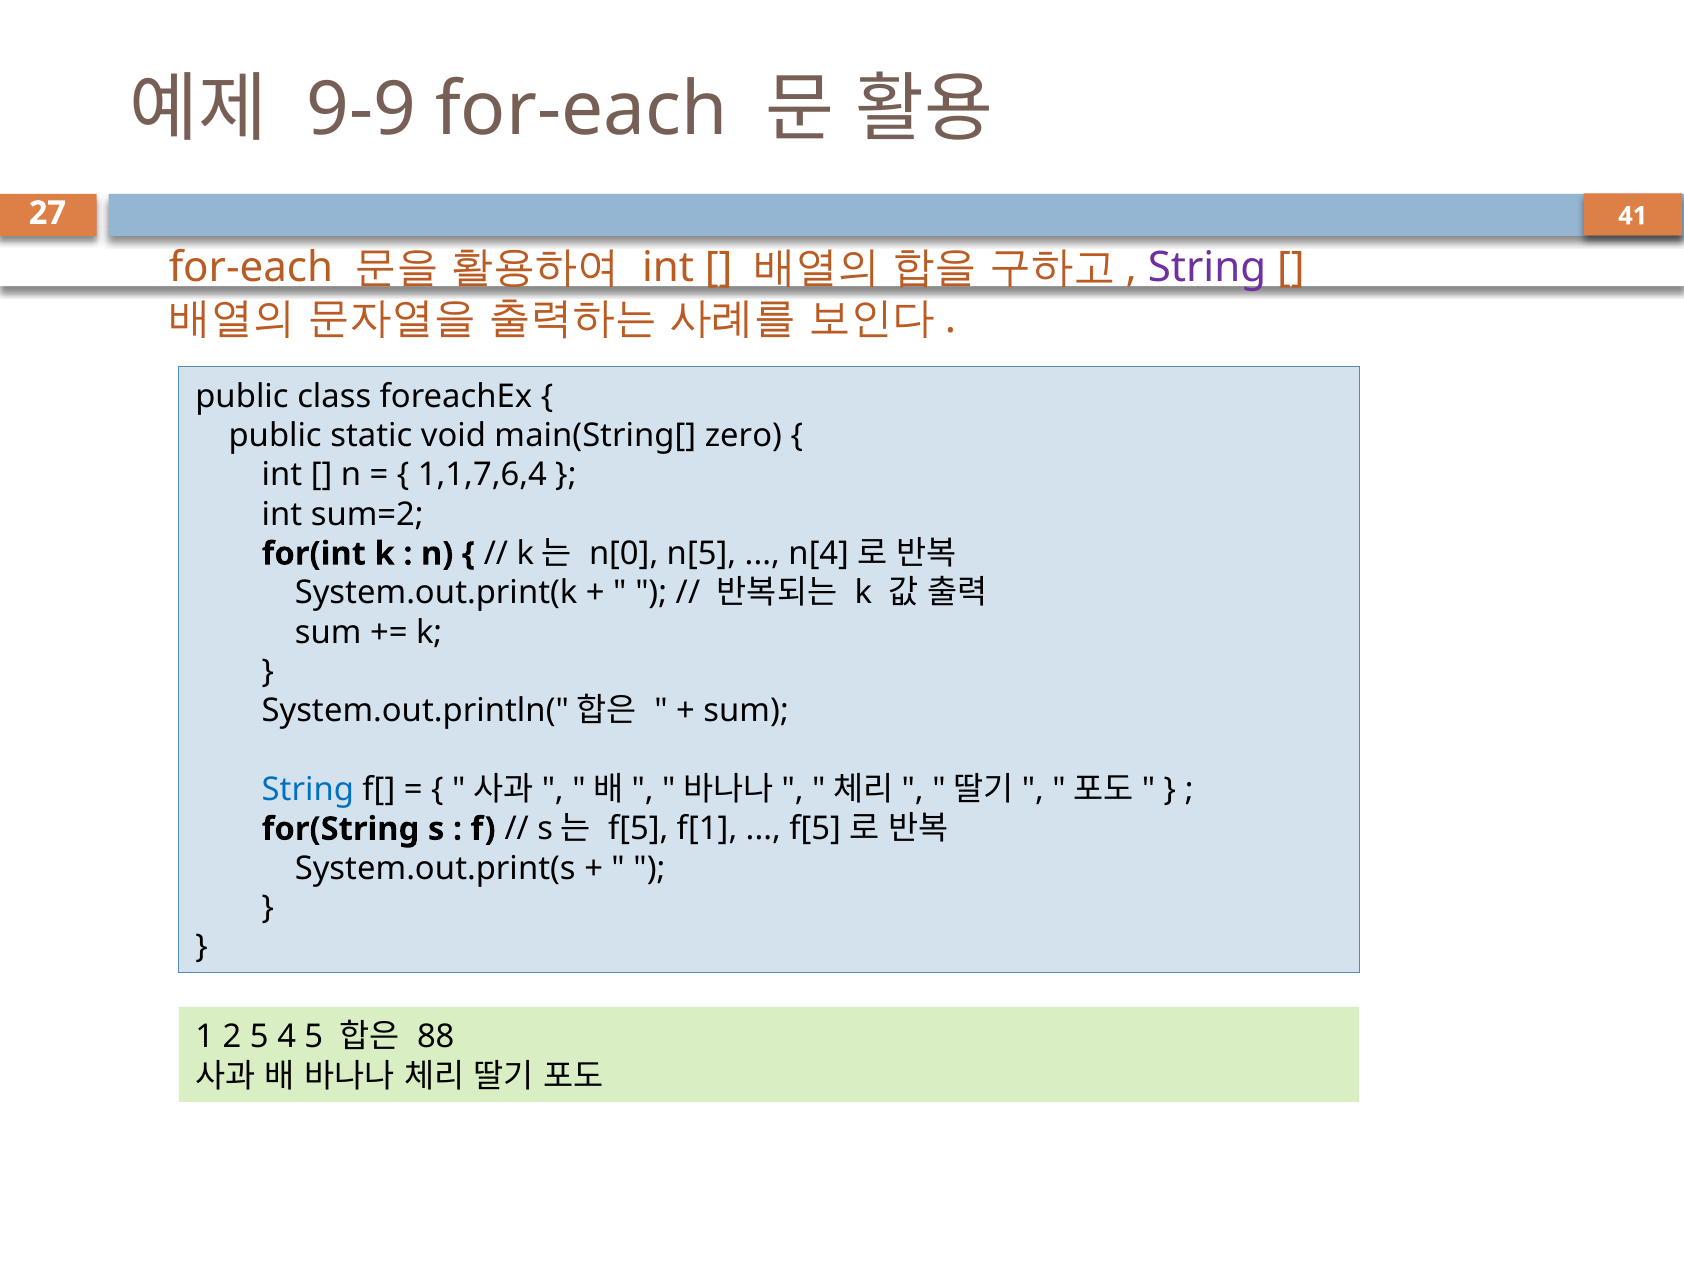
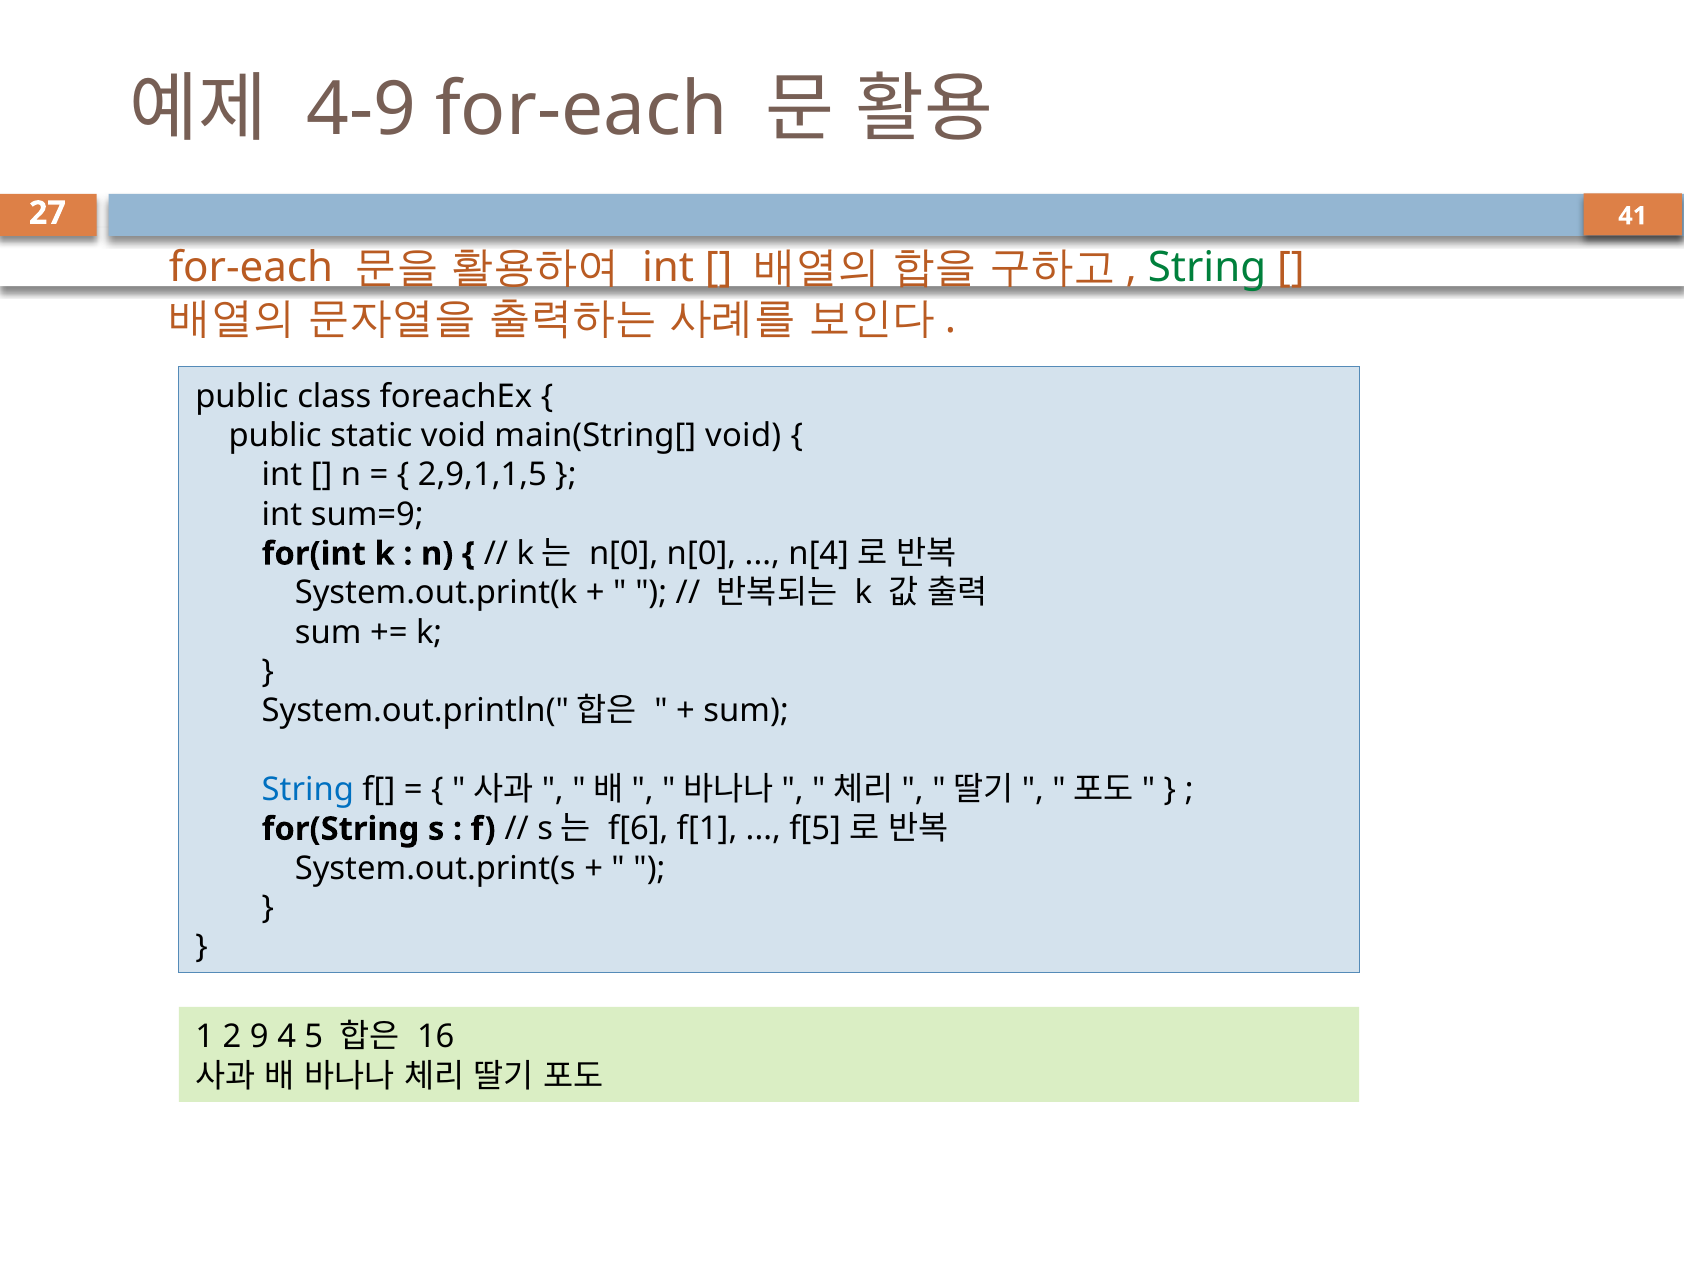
9-9: 9-9 -> 4-9
String at (1207, 268) colour: purple -> green
main(String[ zero: zero -> void
1,1,7,6,4: 1,1,7,6,4 -> 2,9,1,1,5
sum=2: sum=2 -> sum=9
n[0 n[5: n[5 -> n[0
f[5: f[5 -> f[6
2 5: 5 -> 9
88: 88 -> 16
